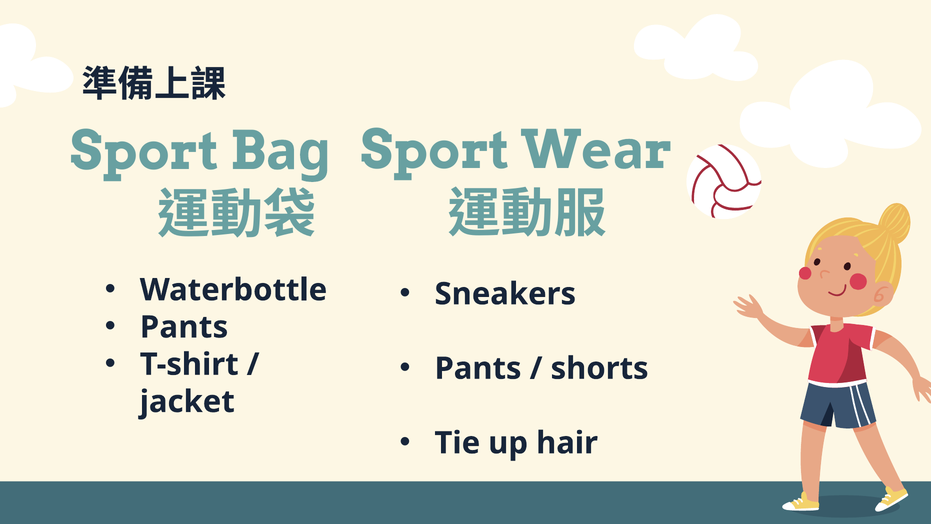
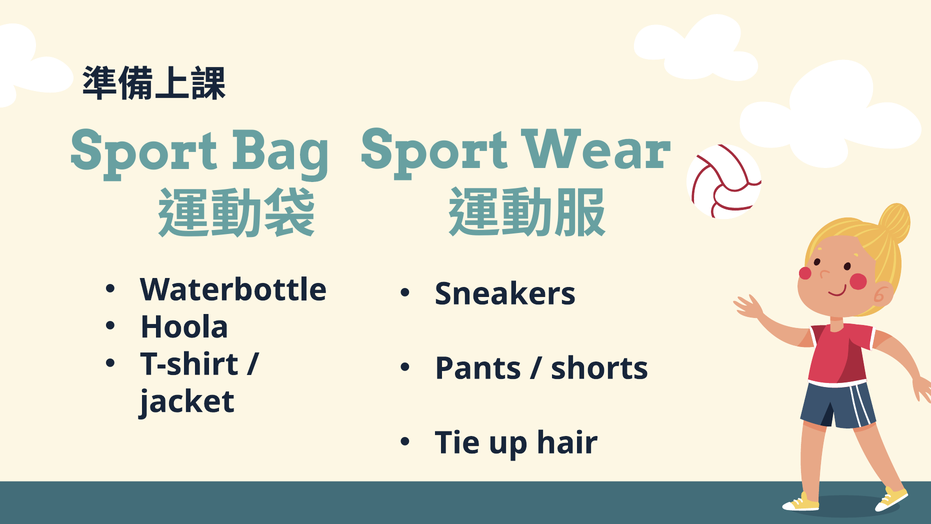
Pants at (184, 327): Pants -> Hoola
